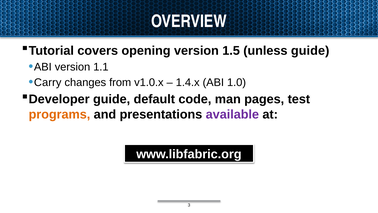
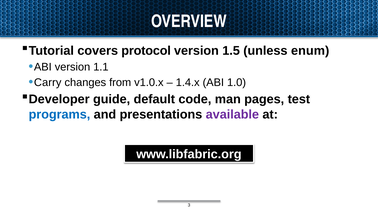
opening: opening -> protocol
unless guide: guide -> enum
programs colour: orange -> blue
